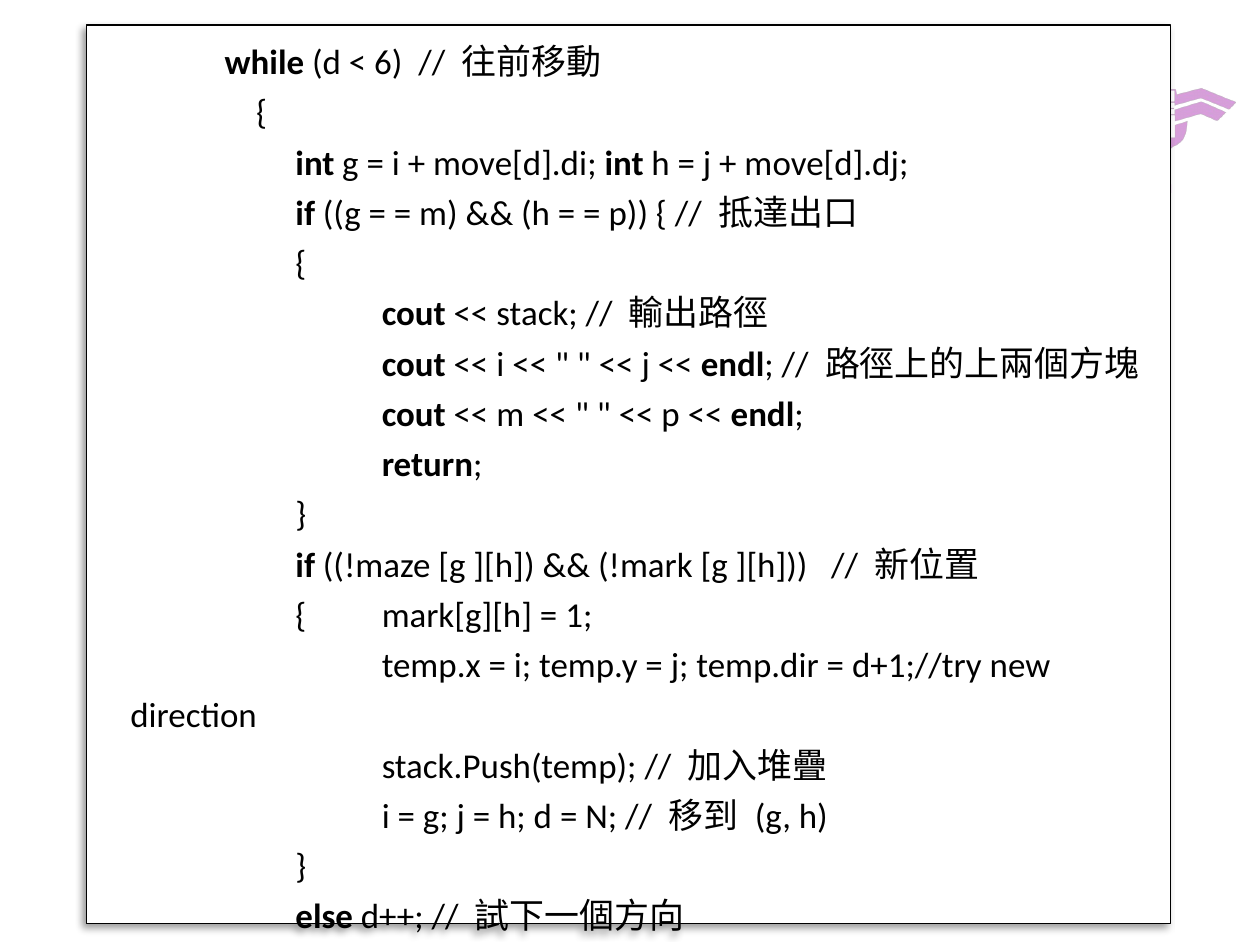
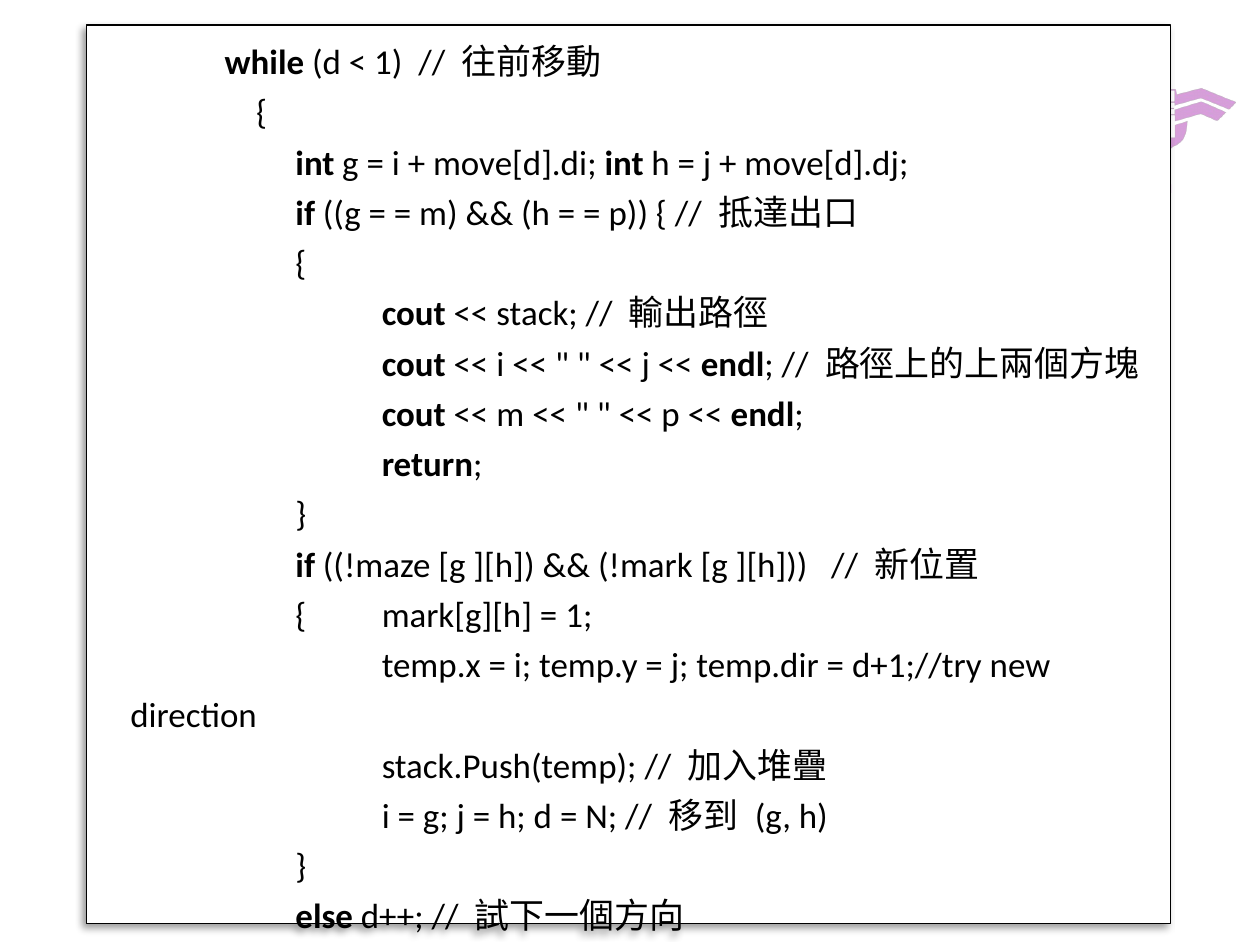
6 at (388, 63): 6 -> 1
